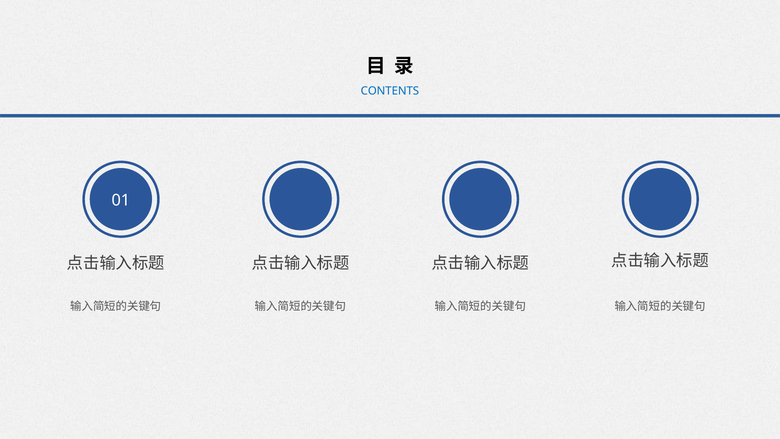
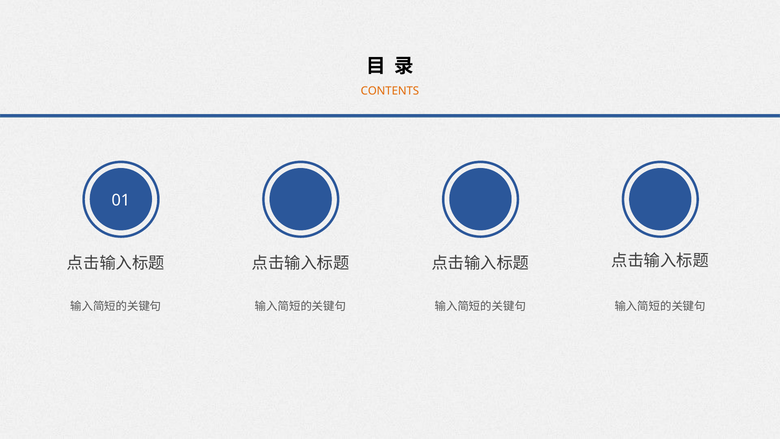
CONTENTS colour: blue -> orange
